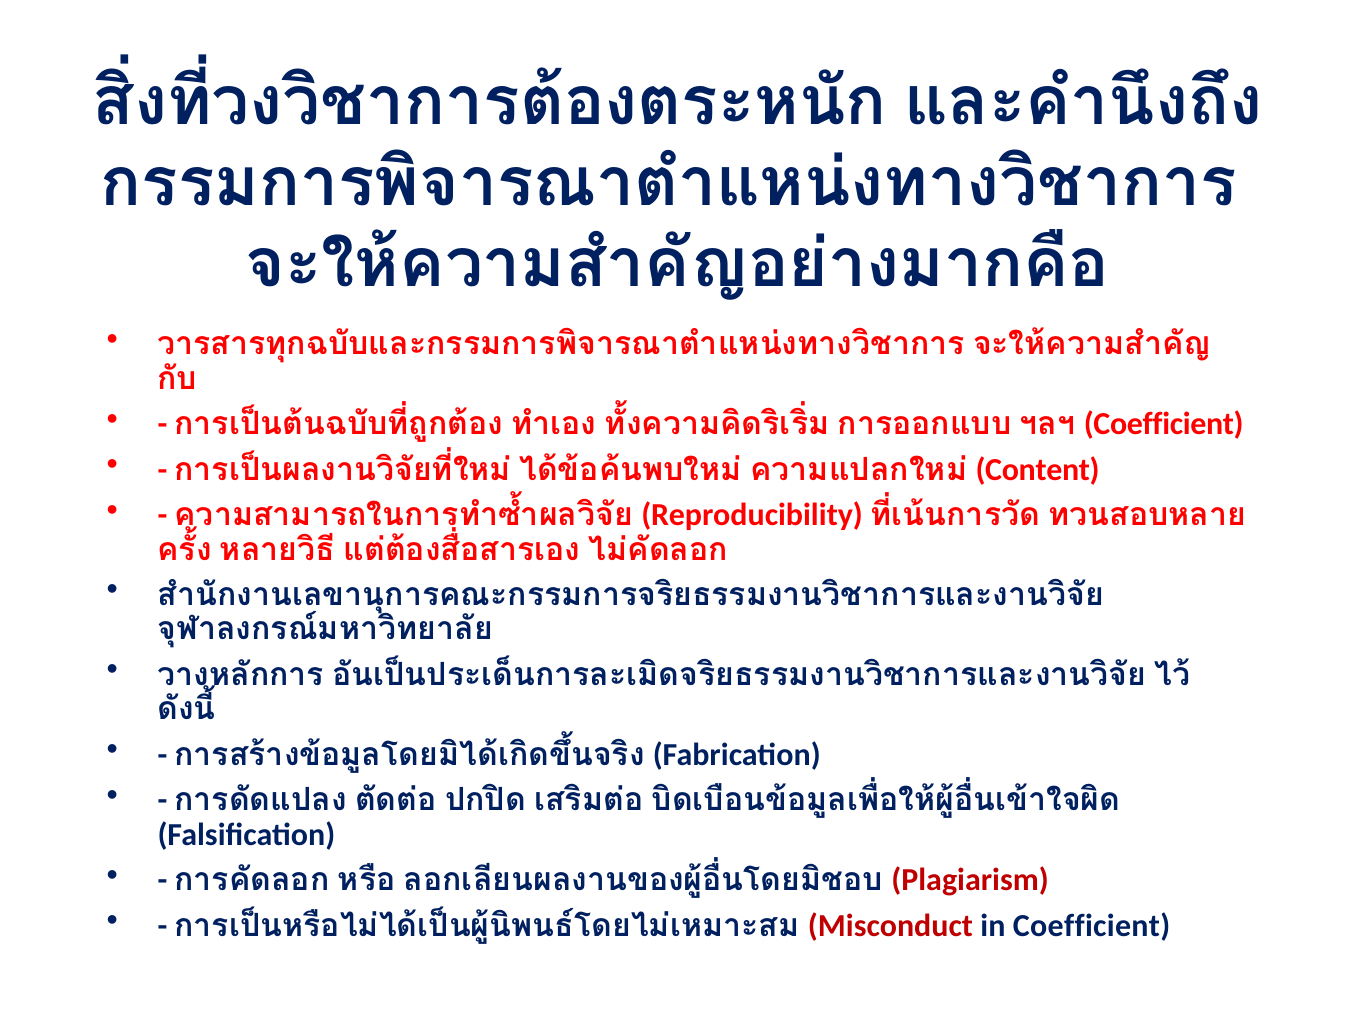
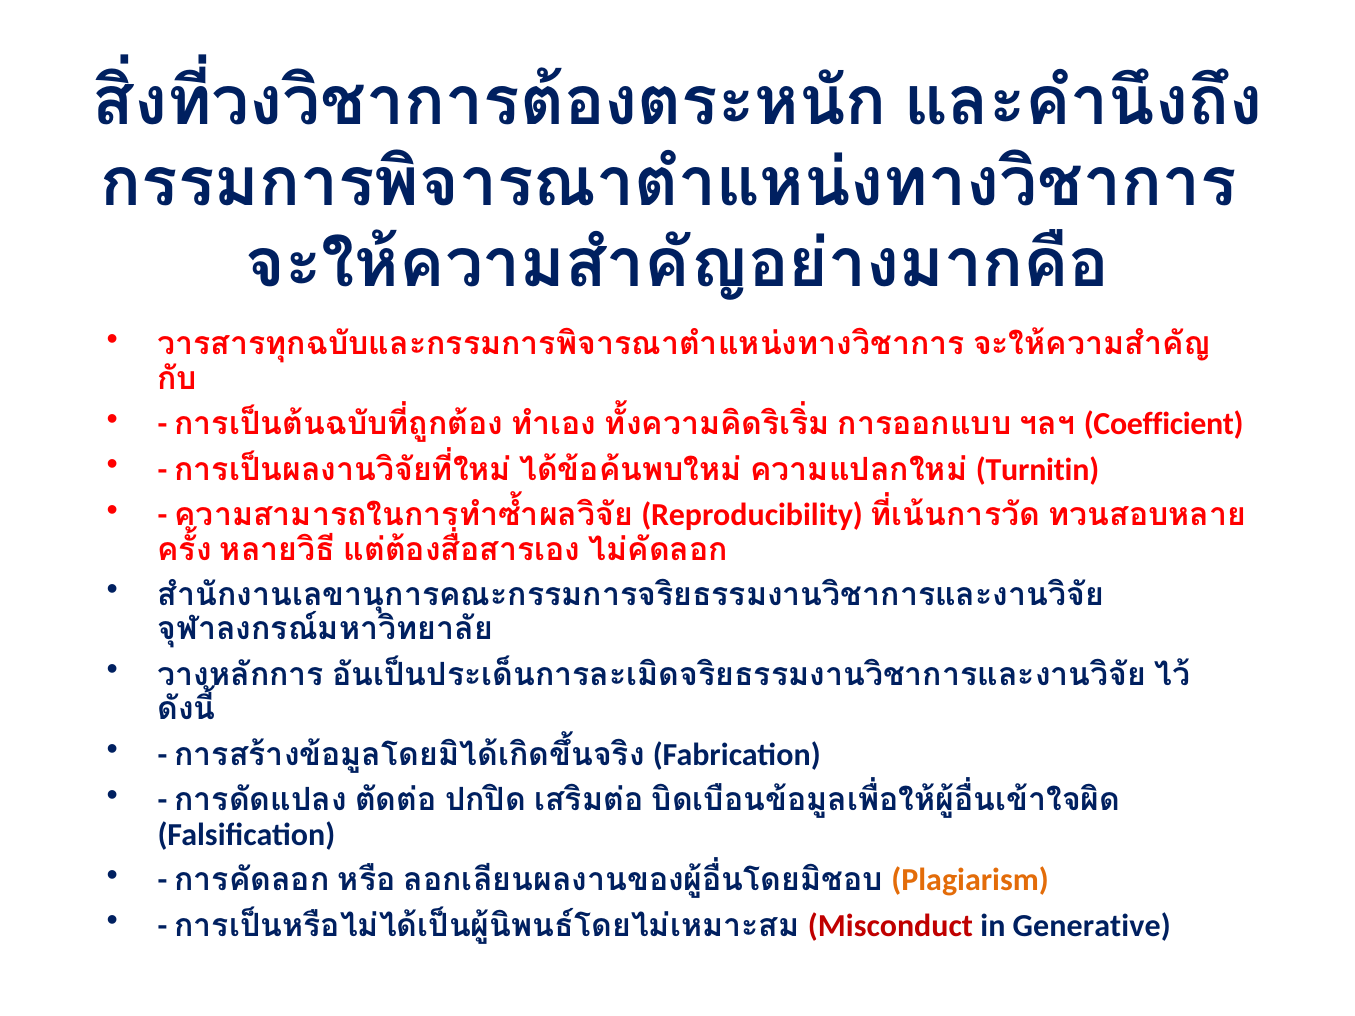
Content: Content -> Turnitin
Plagiarism colour: red -> orange
in Coefficient: Coefficient -> Generative
